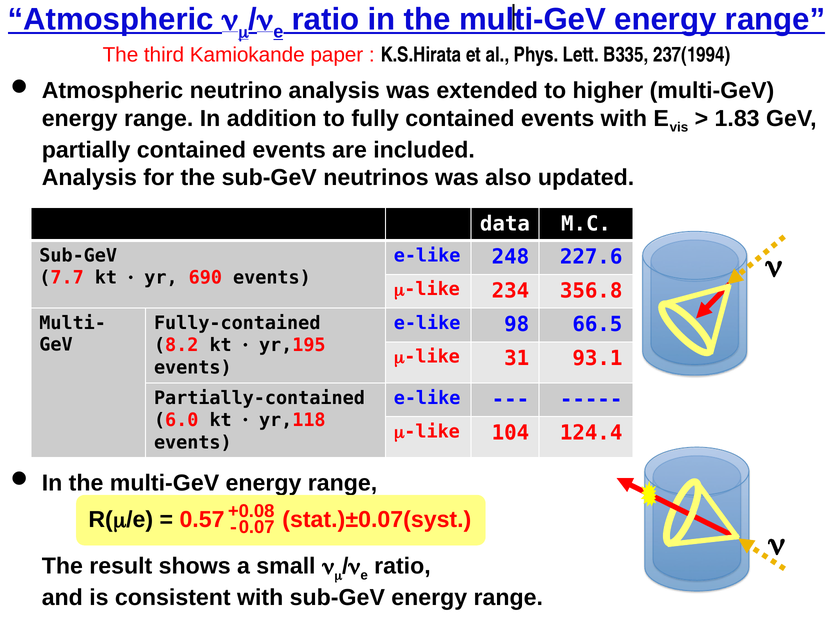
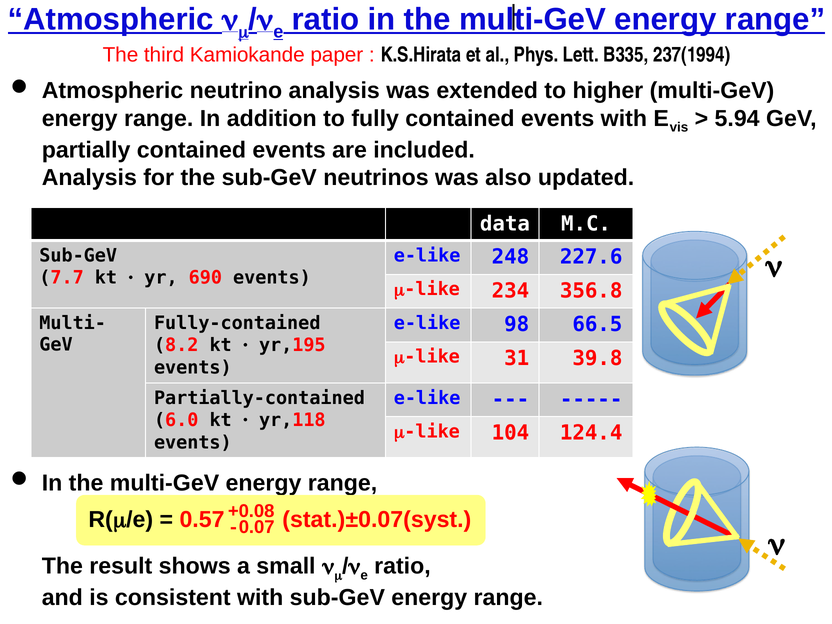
1.83: 1.83 -> 5.94
93.1: 93.1 -> 39.8
